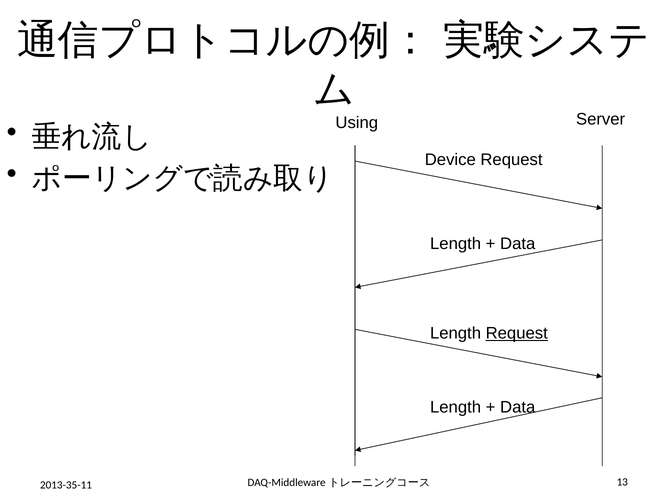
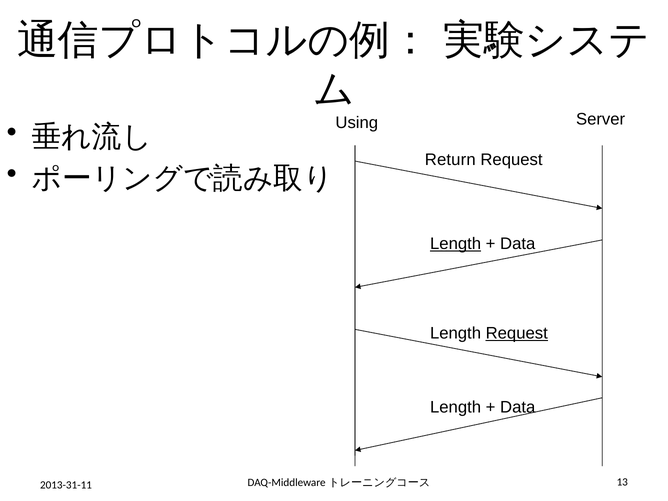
Device: Device -> Return
Length at (456, 244) underline: none -> present
2013-35-11: 2013-35-11 -> 2013-31-11
